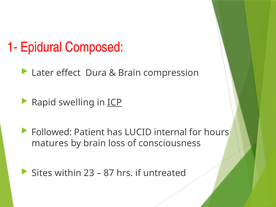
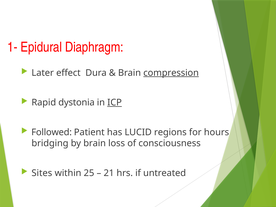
Composed: Composed -> Diaphragm
compression underline: none -> present
swelling: swelling -> dystonia
internal: internal -> regions
matures: matures -> bridging
23: 23 -> 25
87: 87 -> 21
